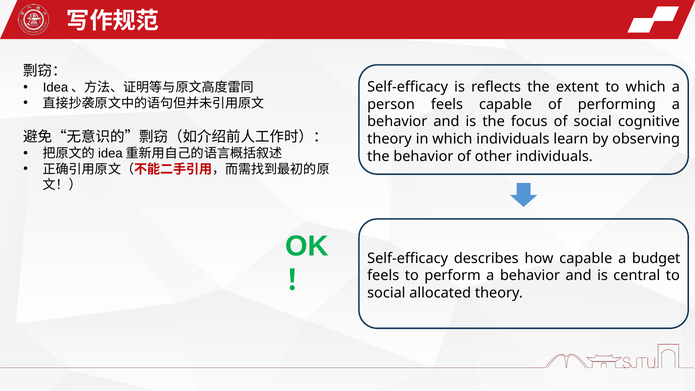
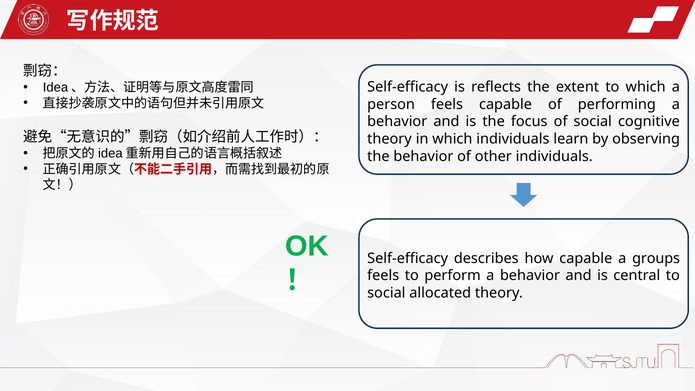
budget: budget -> groups
